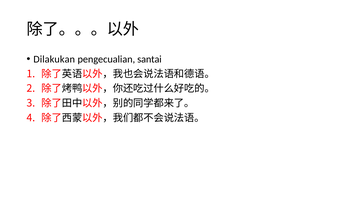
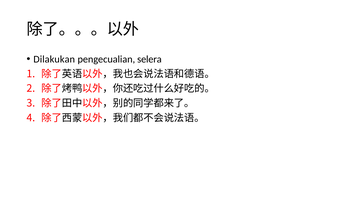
santai: santai -> selera
